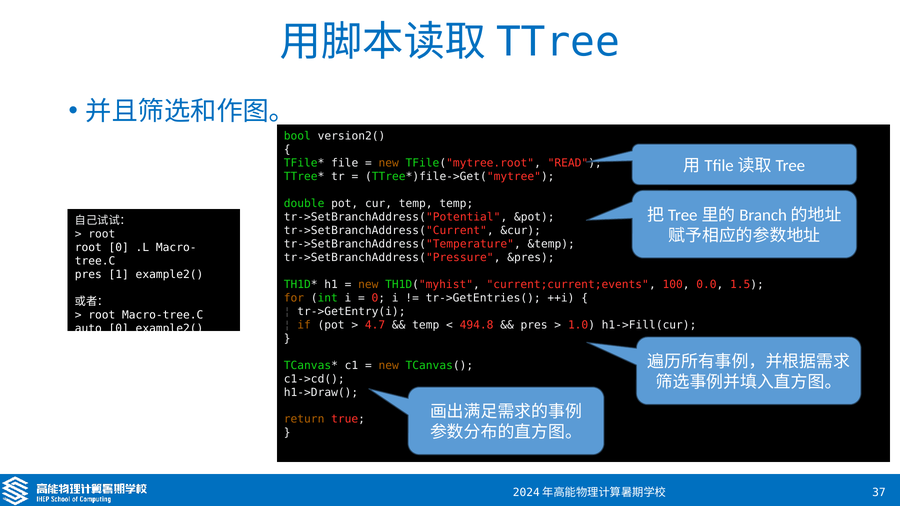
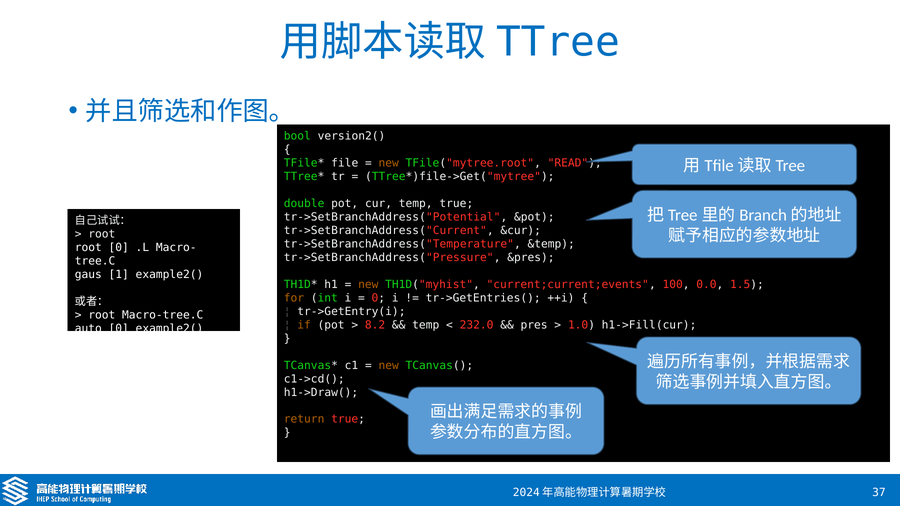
temp temp: temp -> true
pres at (88, 274): pres -> gaus
4.7: 4.7 -> 8.2
494.8: 494.8 -> 232.0
